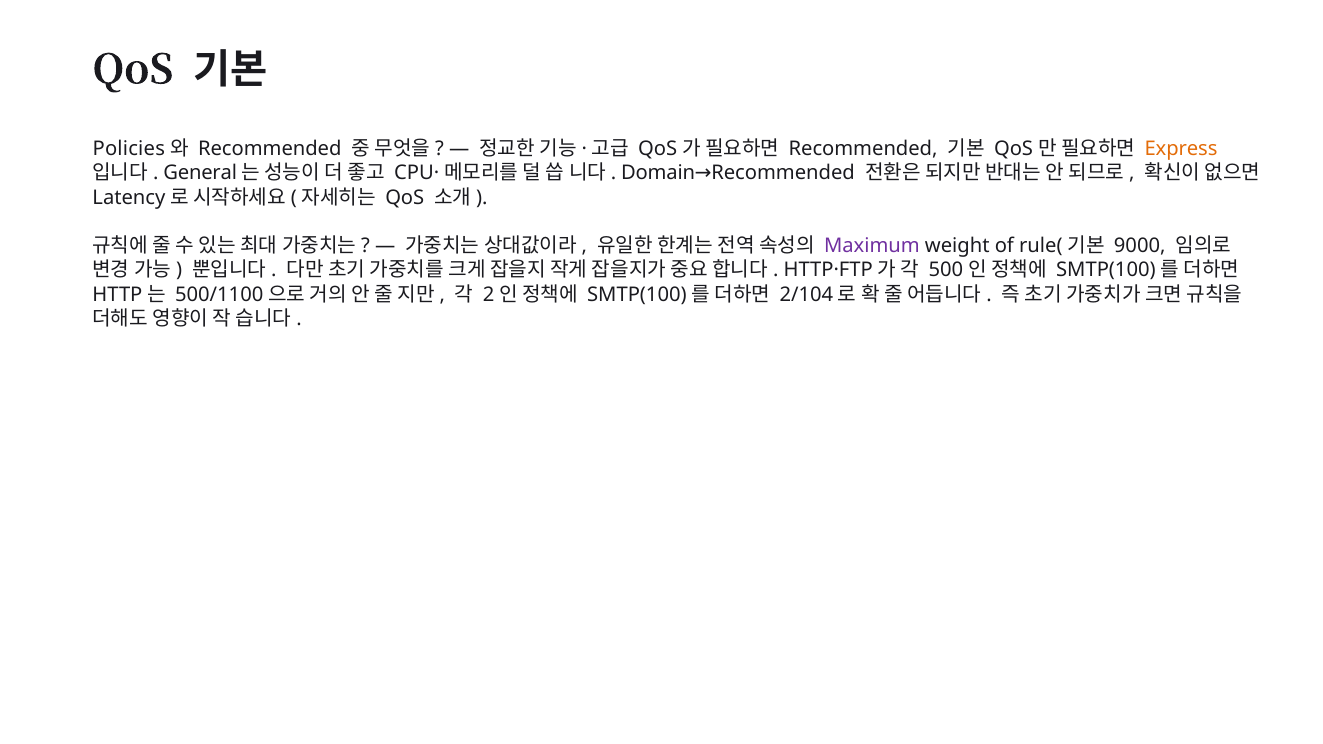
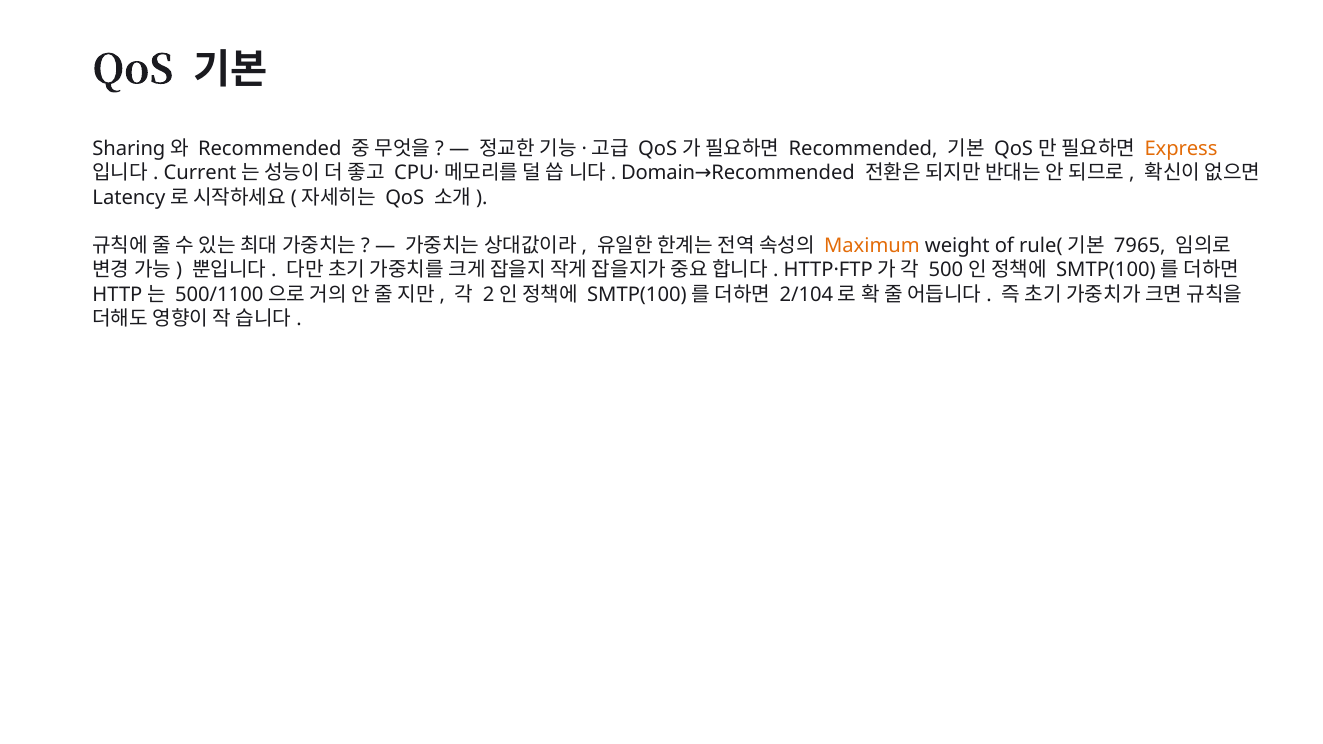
Policies: Policies -> Sharing
General: General -> Current
Maximum colour: purple -> orange
9000: 9000 -> 7965
